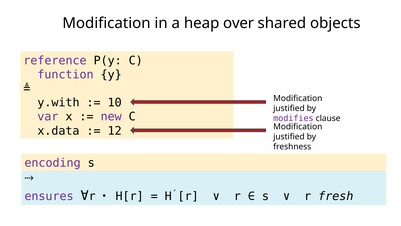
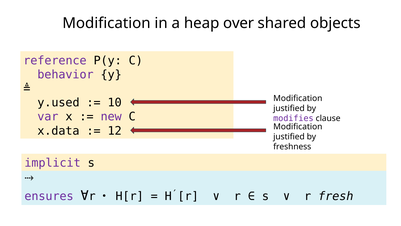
function: function -> behavior
y.with: y.with -> y.used
encoding: encoding -> implicit
